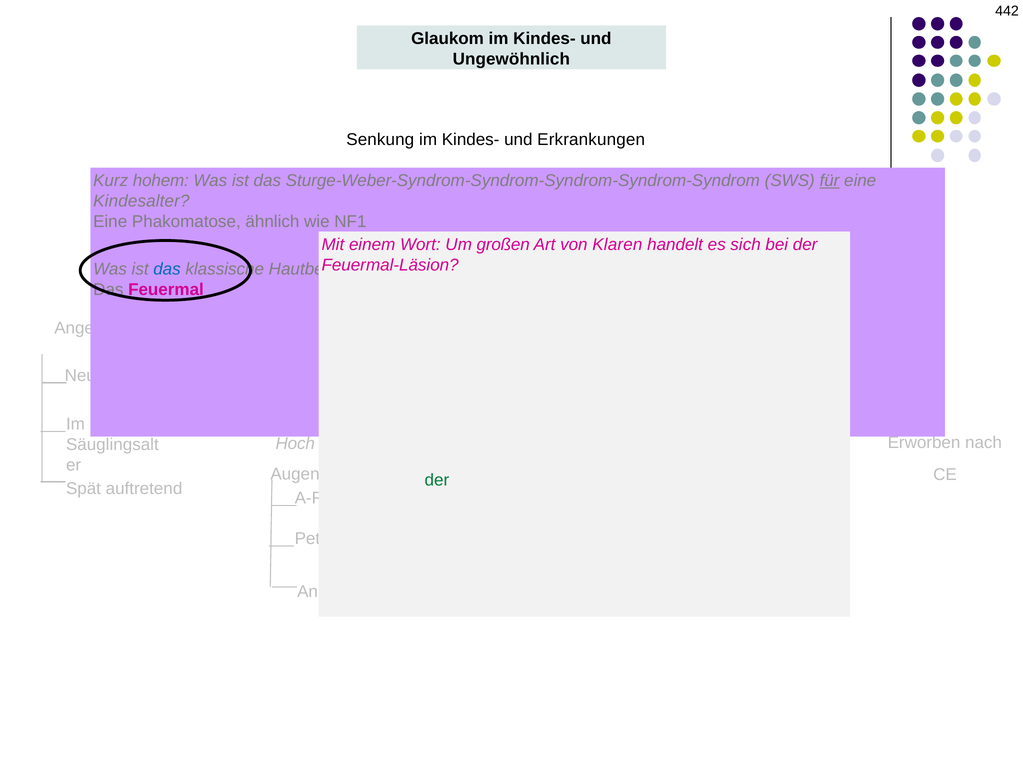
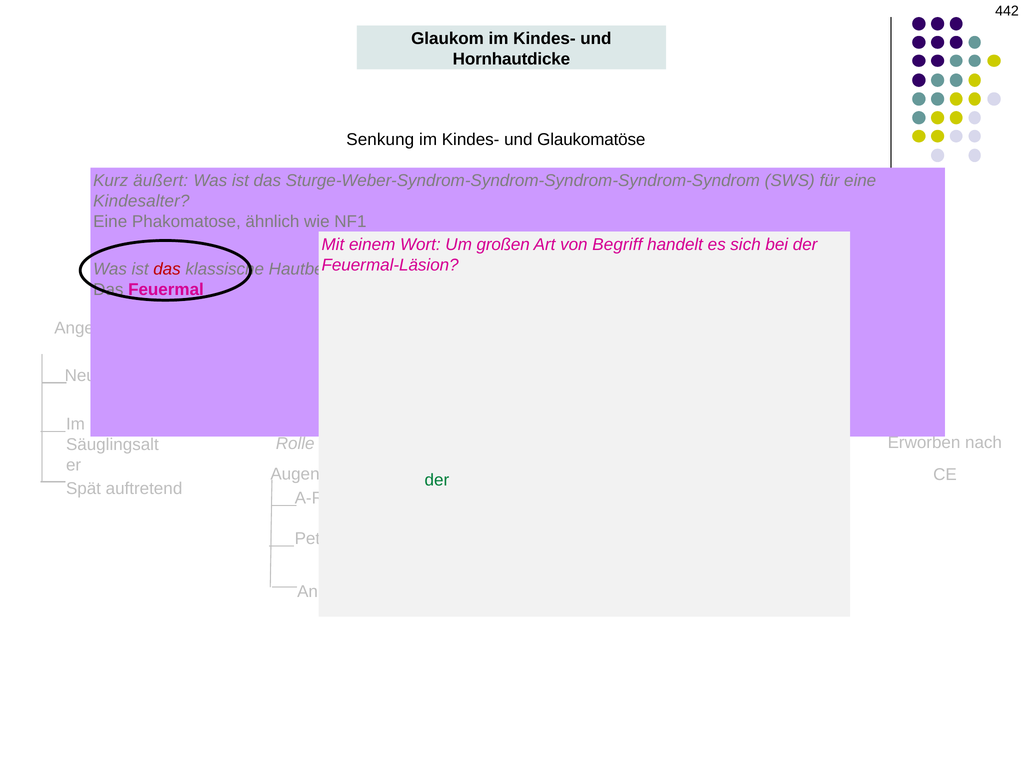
Ungewöhnlich: Ungewöhnlich -> Hornhautdicke
und Erkrankungen: Erkrankungen -> Glaukomatöse
hohem: hohem -> äußert
für underline: present -> none
Klaren: Klaren -> Begriff
das at (167, 269) colour: blue -> red
Hoch: Hoch -> Rolle
